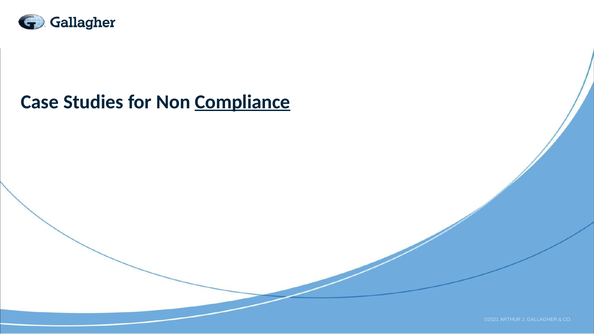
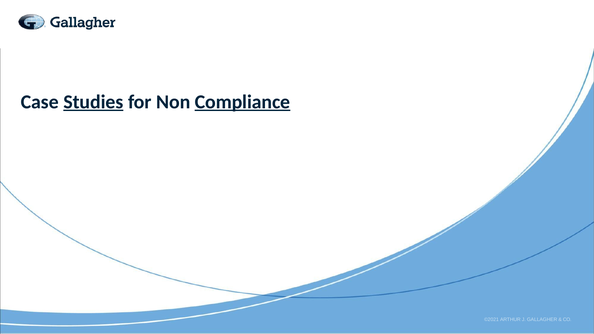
Studies underline: none -> present
